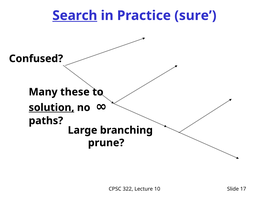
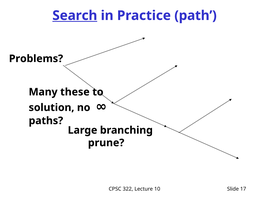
sure: sure -> path
Confused: Confused -> Problems
solution underline: present -> none
